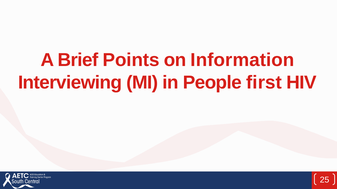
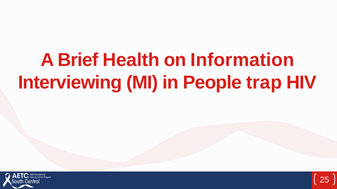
Points: Points -> Health
first: first -> trap
